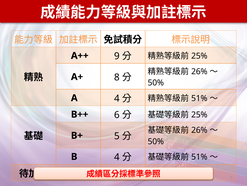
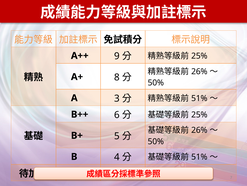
A 4: 4 -> 3
